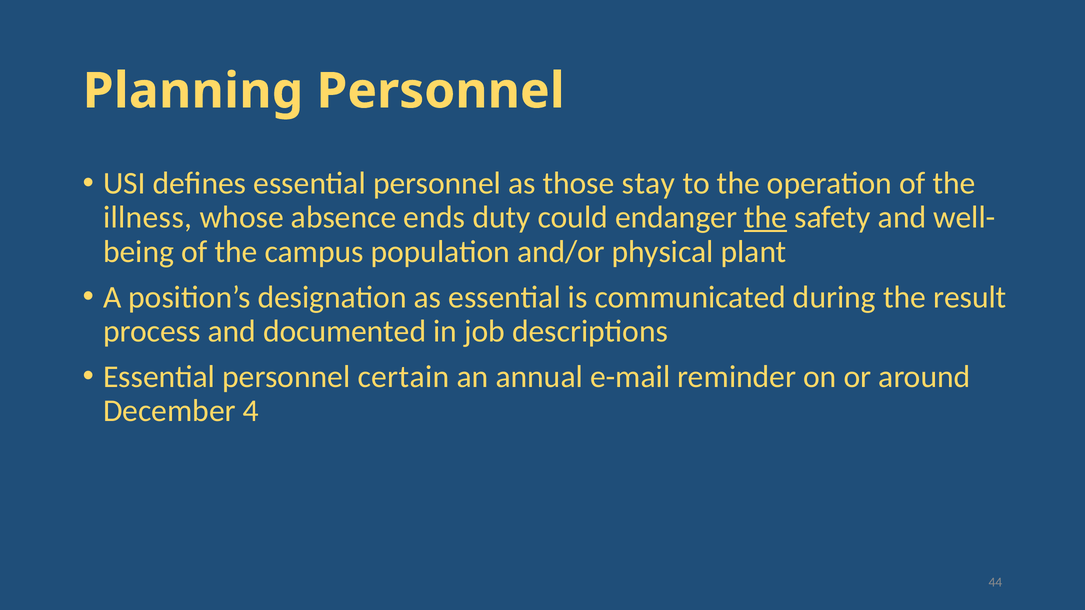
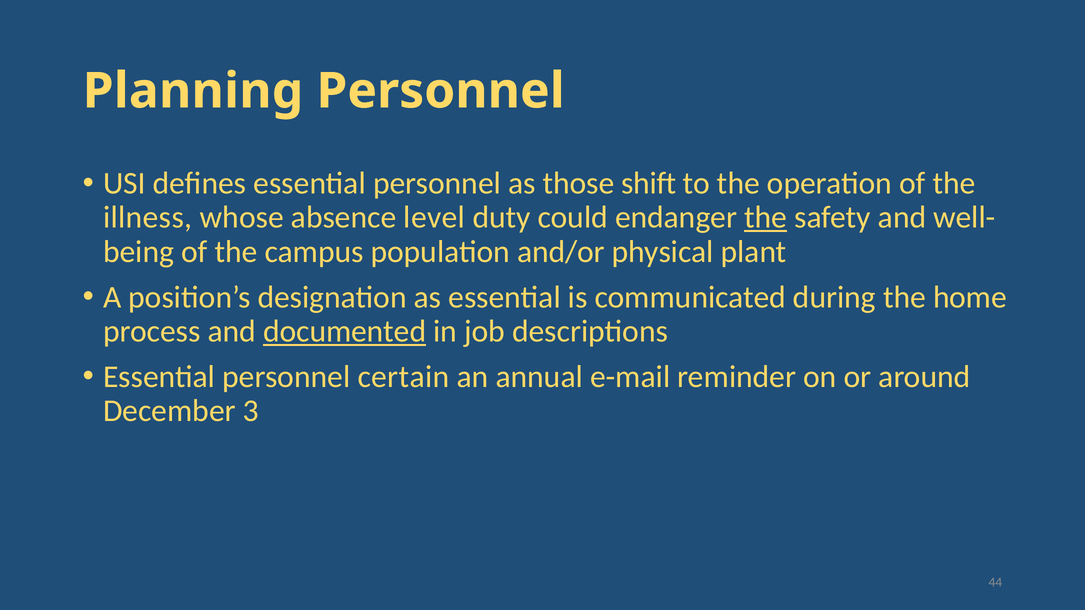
stay: stay -> shift
ends: ends -> level
result: result -> home
documented underline: none -> present
4: 4 -> 3
